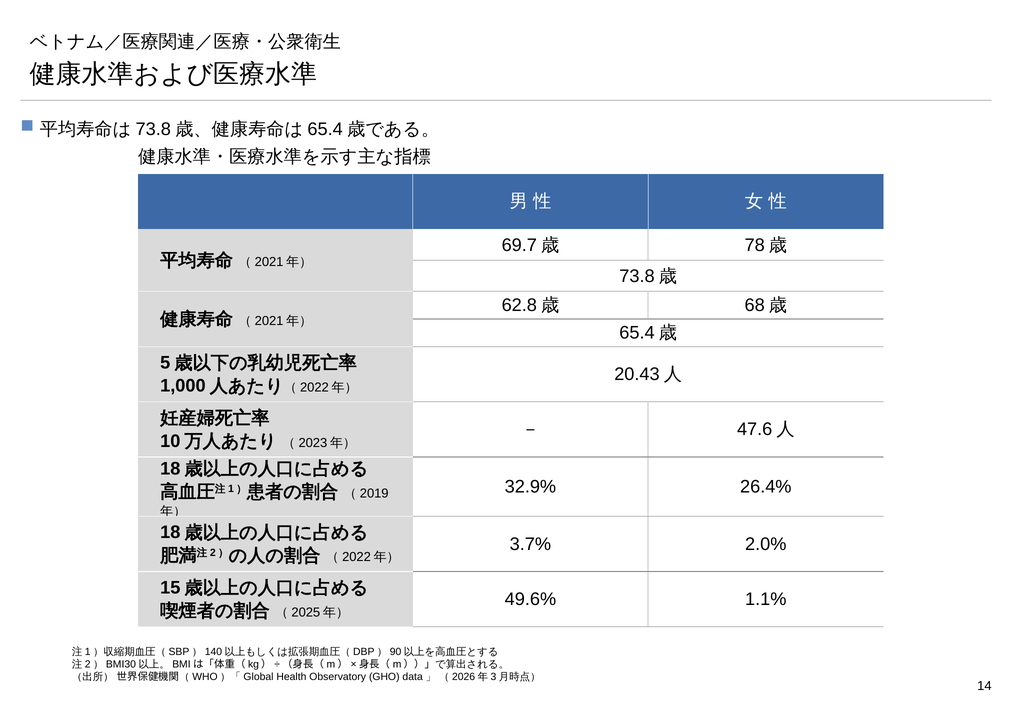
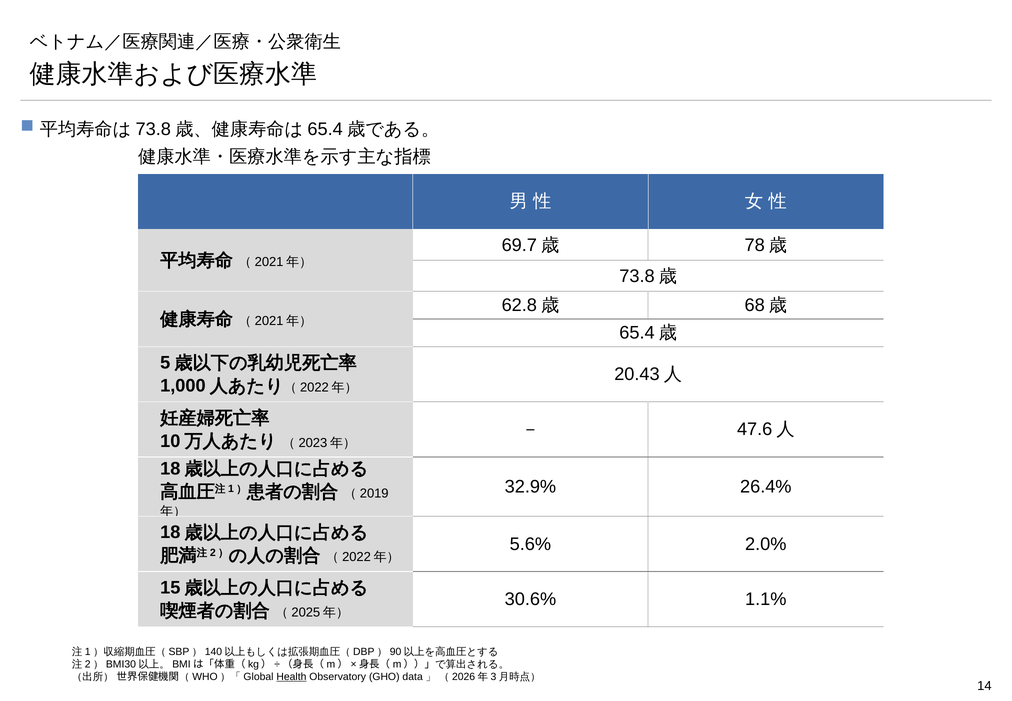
3.7%: 3.7% -> 5.6%
49.6%: 49.6% -> 30.6%
Health underline: none -> present
